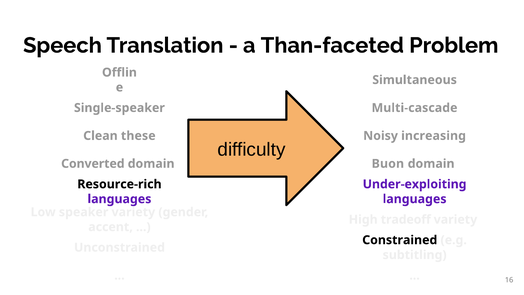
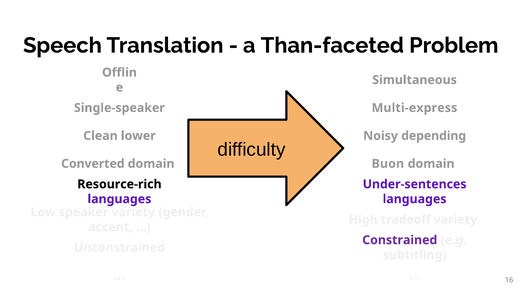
Multi-cascade: Multi-cascade -> Multi-express
these: these -> lower
increasing: increasing -> depending
Under-exploiting: Under-exploiting -> Under-sentences
Constrained colour: black -> purple
